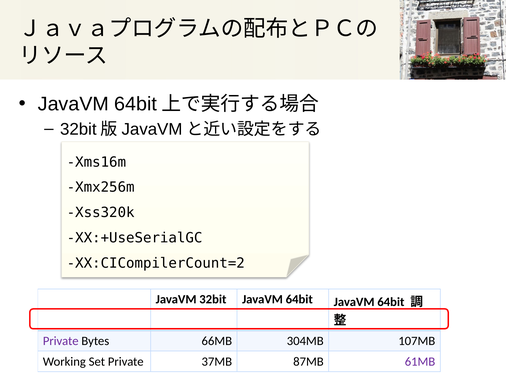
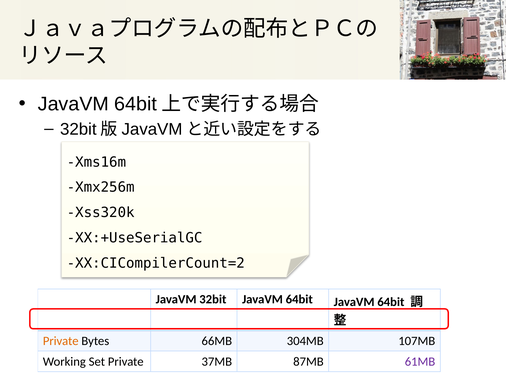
Private at (61, 341) colour: purple -> orange
